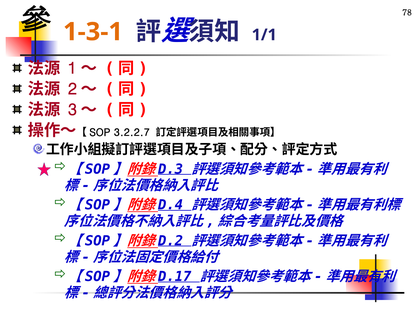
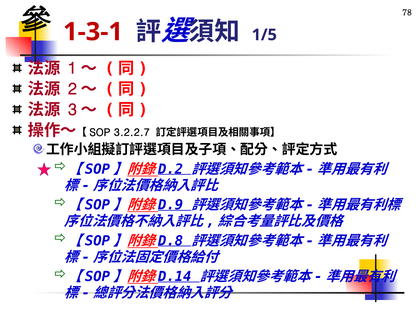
1/1: 1/1 -> 1/5
1-3-1 colour: orange -> red
D.3: D.3 -> D.2
D.4: D.4 -> D.9
D.2: D.2 -> D.8
D.17: D.17 -> D.14
